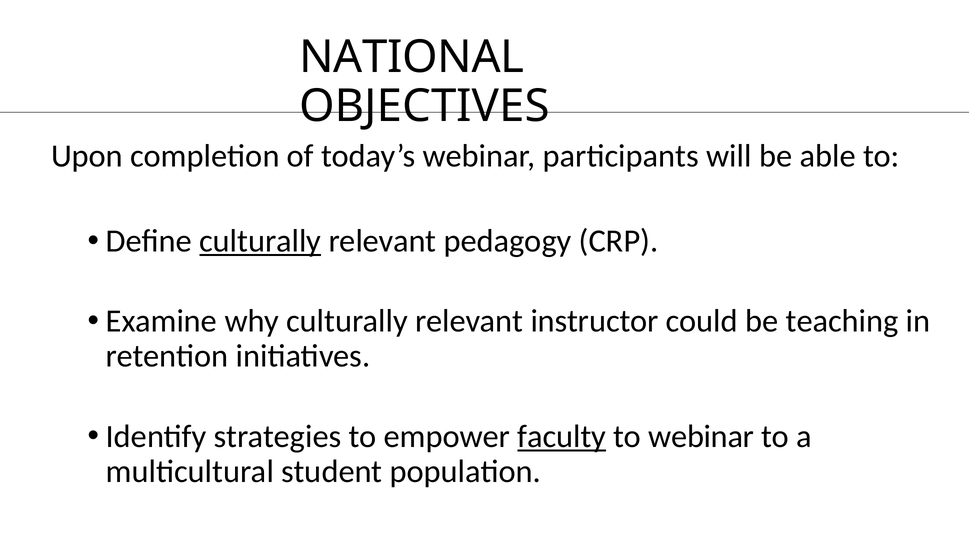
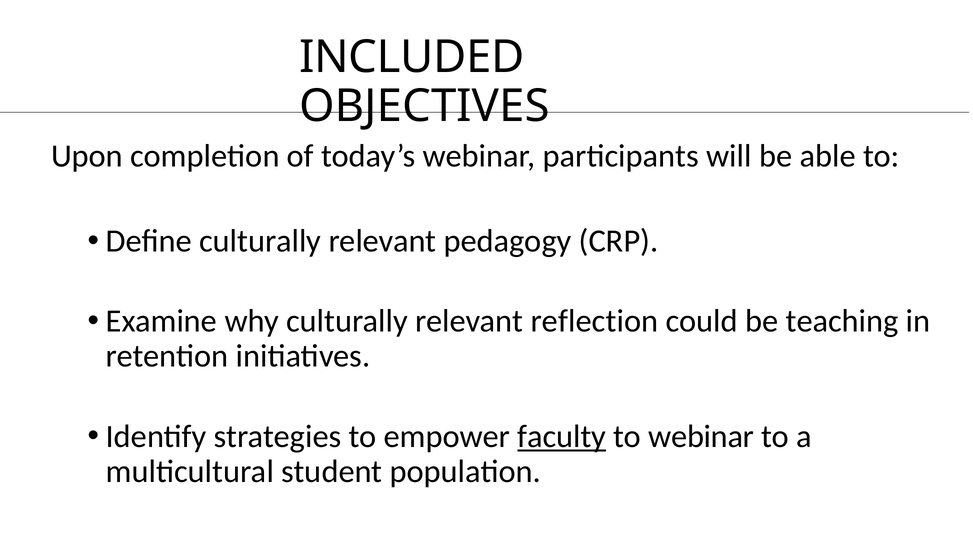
NATIONAL: NATIONAL -> INCLUDED
culturally at (260, 241) underline: present -> none
instructor: instructor -> reflection
